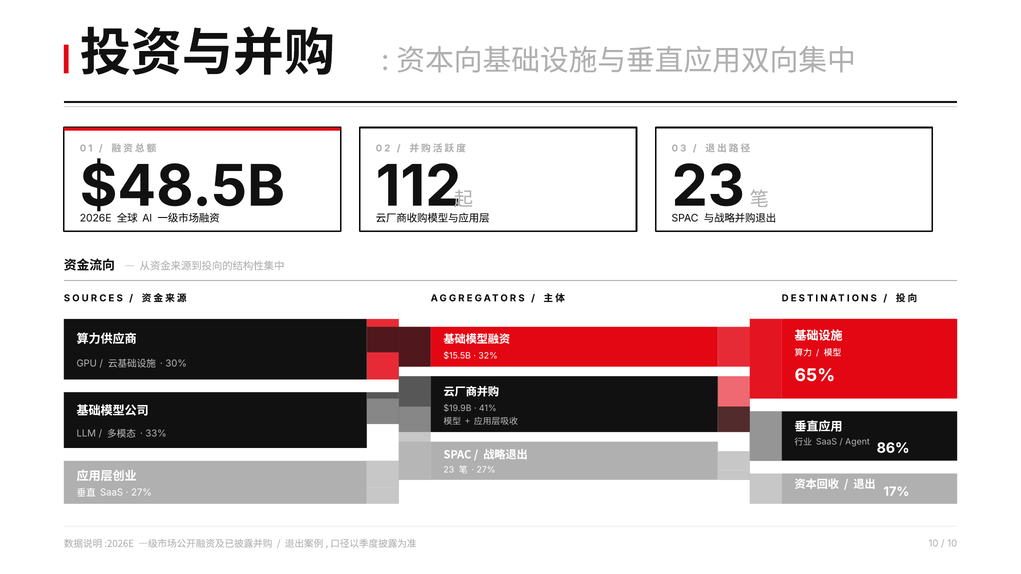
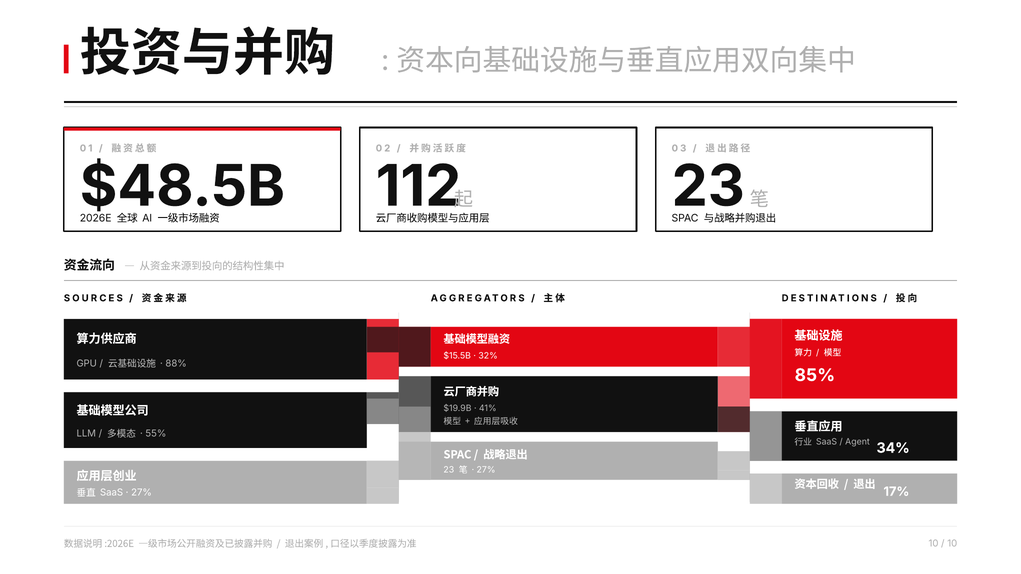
30%: 30% -> 88%
65%: 65% -> 85%
33%: 33% -> 55%
86%: 86% -> 34%
